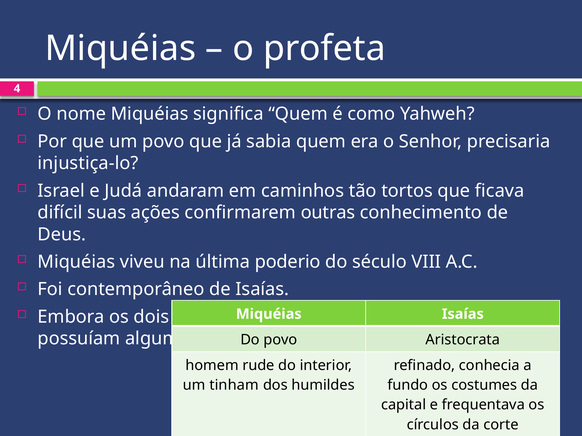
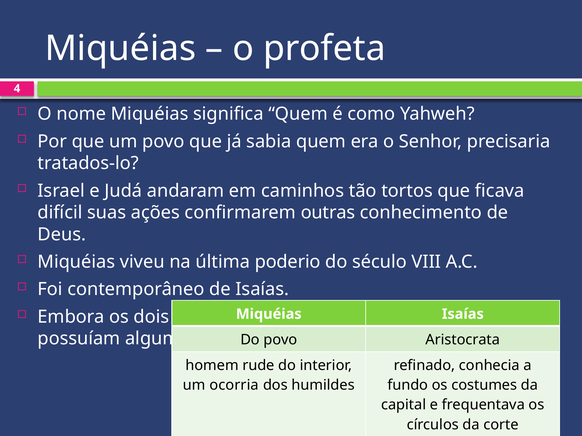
injustiça-lo: injustiça-lo -> tratados-lo
tinham: tinham -> ocorria
